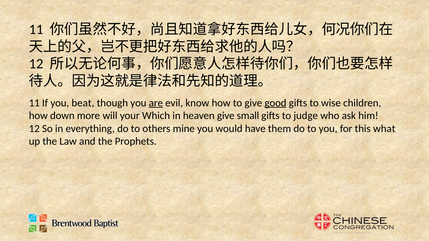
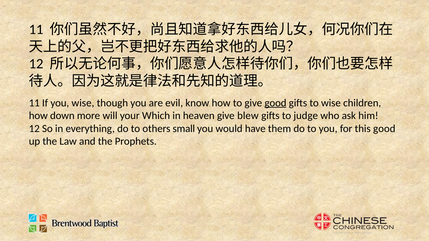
you beat: beat -> wise
are underline: present -> none
small: small -> blew
mine: mine -> small
this what: what -> good
